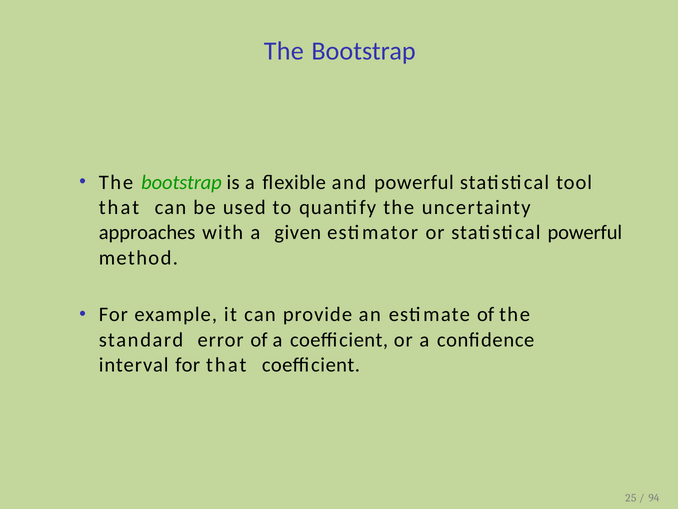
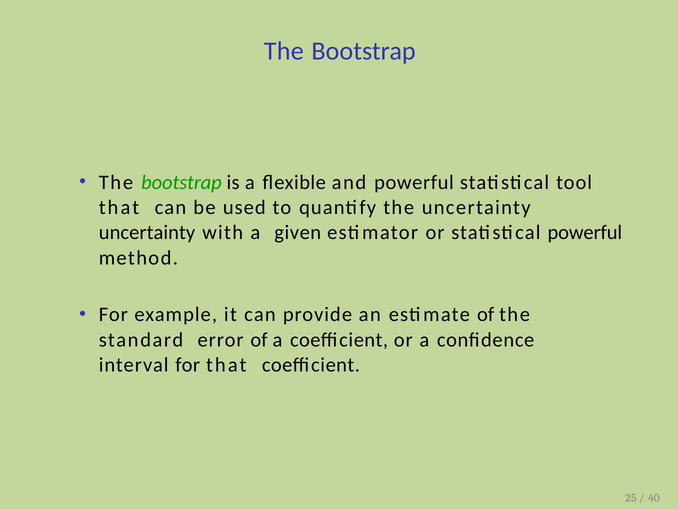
approaches at (147, 233): approaches -> uncertainty
94: 94 -> 40
